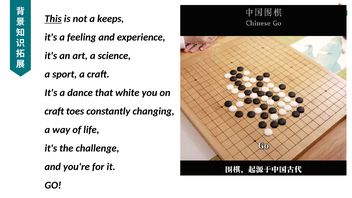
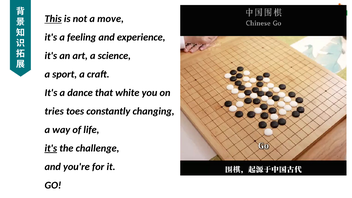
keeps: keeps -> move
craft at (54, 111): craft -> tries
it's at (51, 148) underline: none -> present
